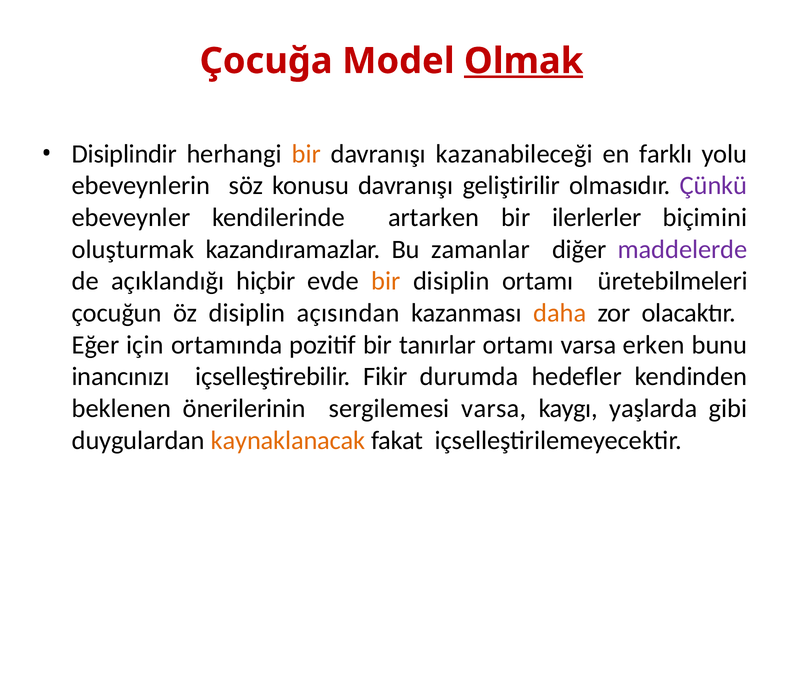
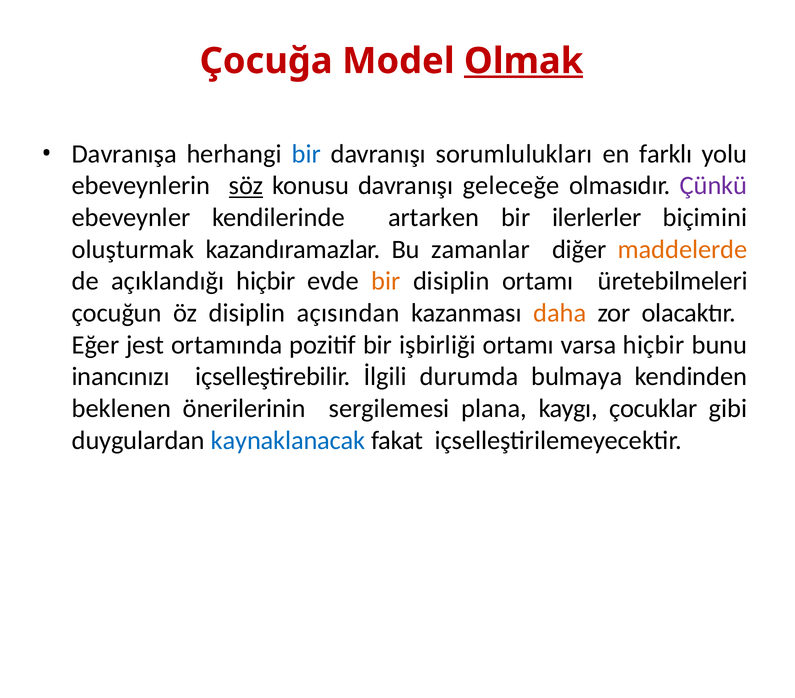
Disiplindir: Disiplindir -> Davranışa
bir at (306, 154) colour: orange -> blue
kazanabileceği: kazanabileceği -> sorumlulukları
söz underline: none -> present
geliştirilir: geliştirilir -> geleceğe
maddelerde colour: purple -> orange
için: için -> jest
tanırlar: tanırlar -> işbirliği
varsa erken: erken -> hiçbir
Fikir: Fikir -> İlgili
hedefler: hedefler -> bulmaya
sergilemesi varsa: varsa -> plana
yaşlarda: yaşlarda -> çocuklar
kaynaklanacak colour: orange -> blue
